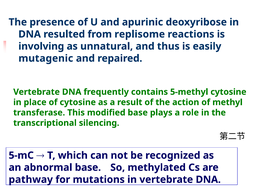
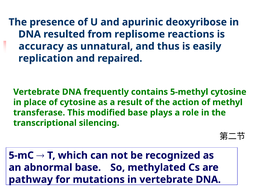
involving: involving -> accuracy
mutagenic: mutagenic -> replication
